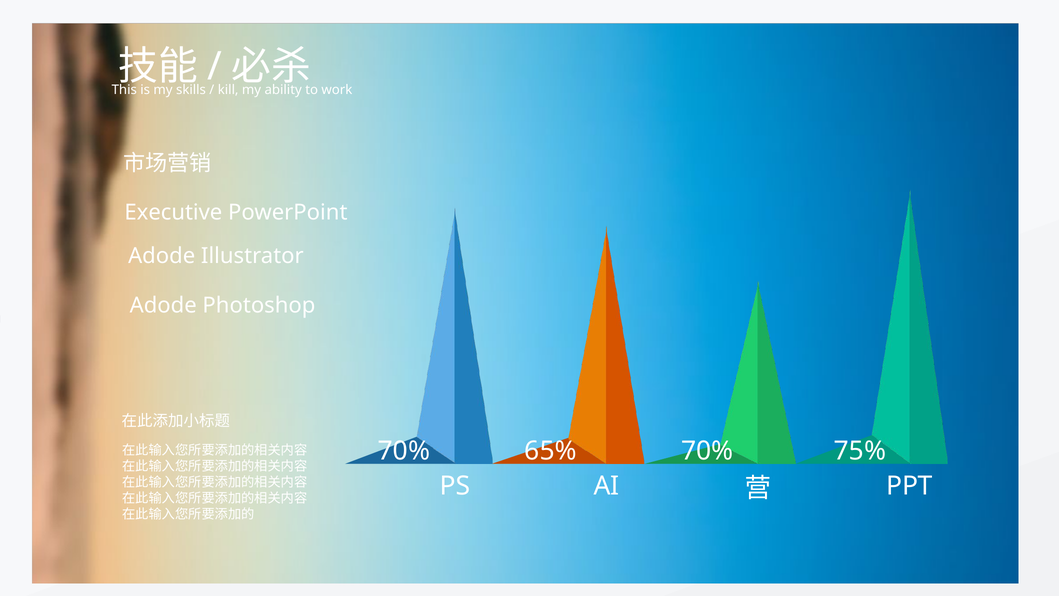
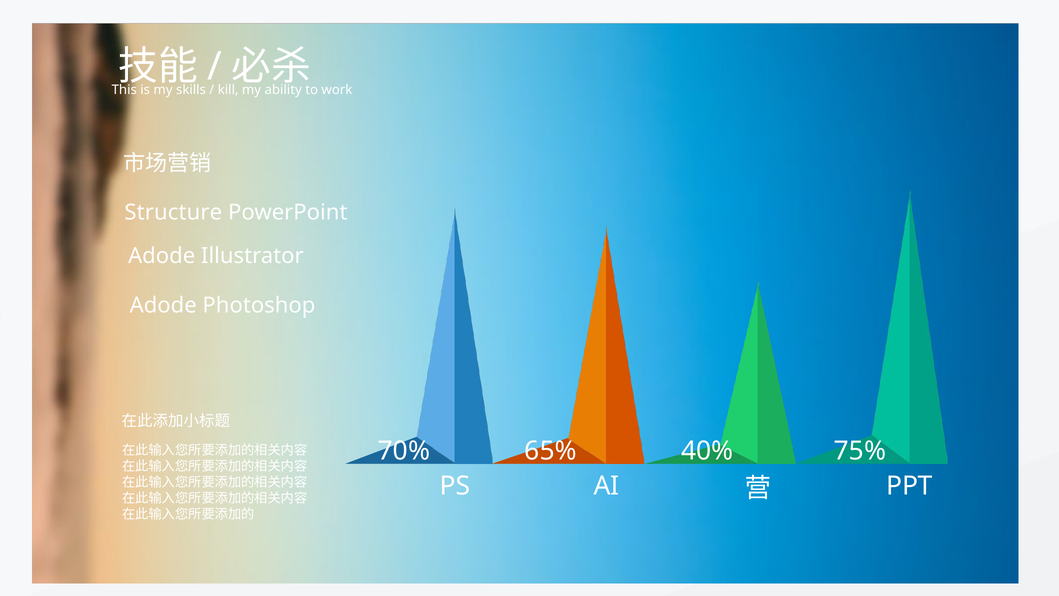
Executive: Executive -> Structure
65% 70%: 70% -> 40%
